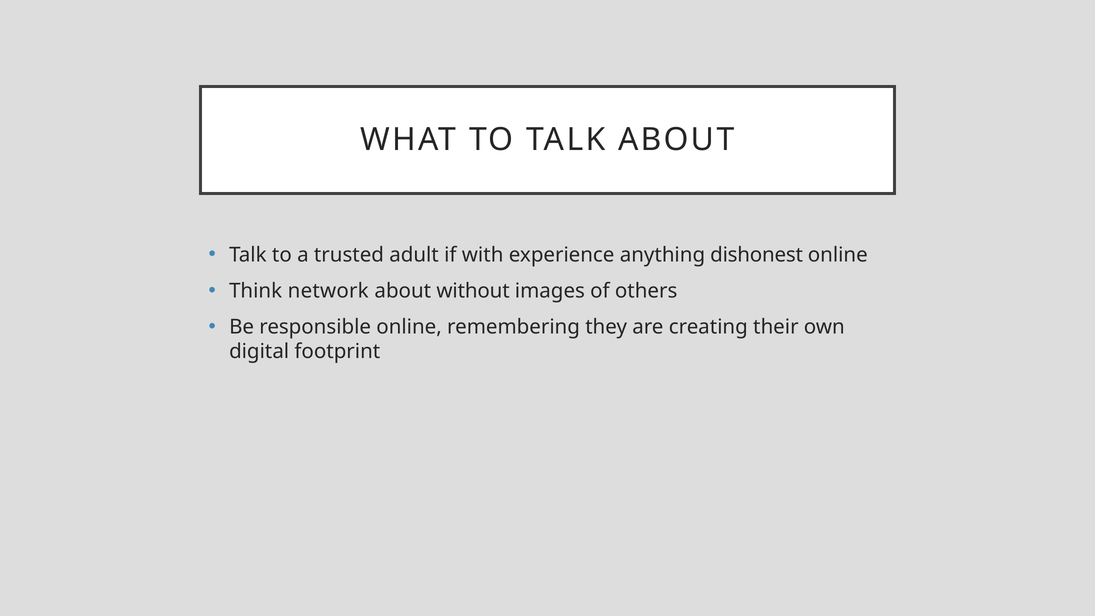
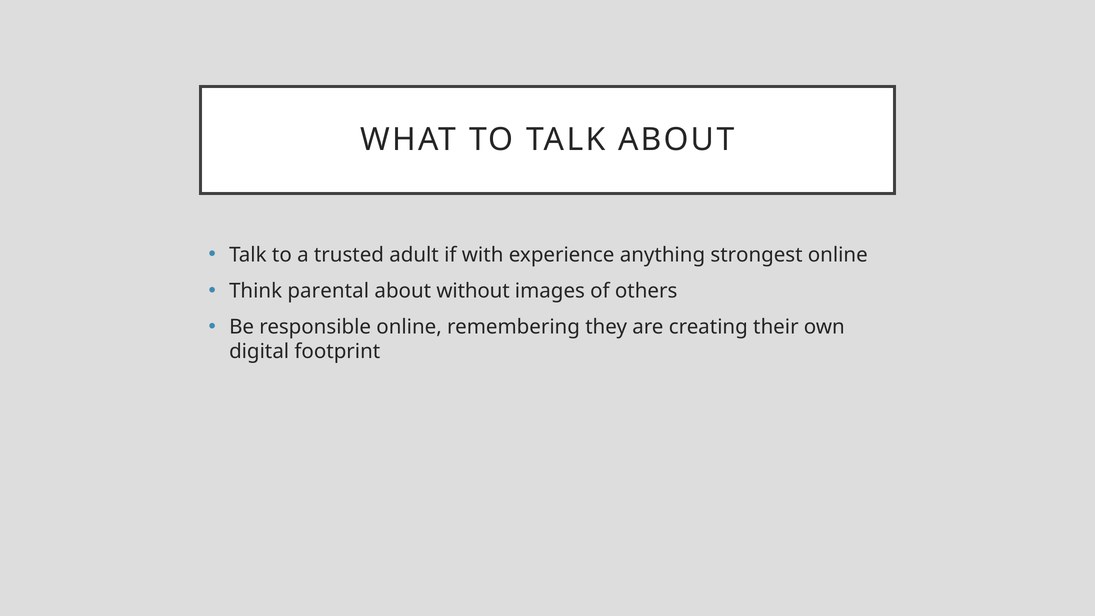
dishonest: dishonest -> strongest
network: network -> parental
